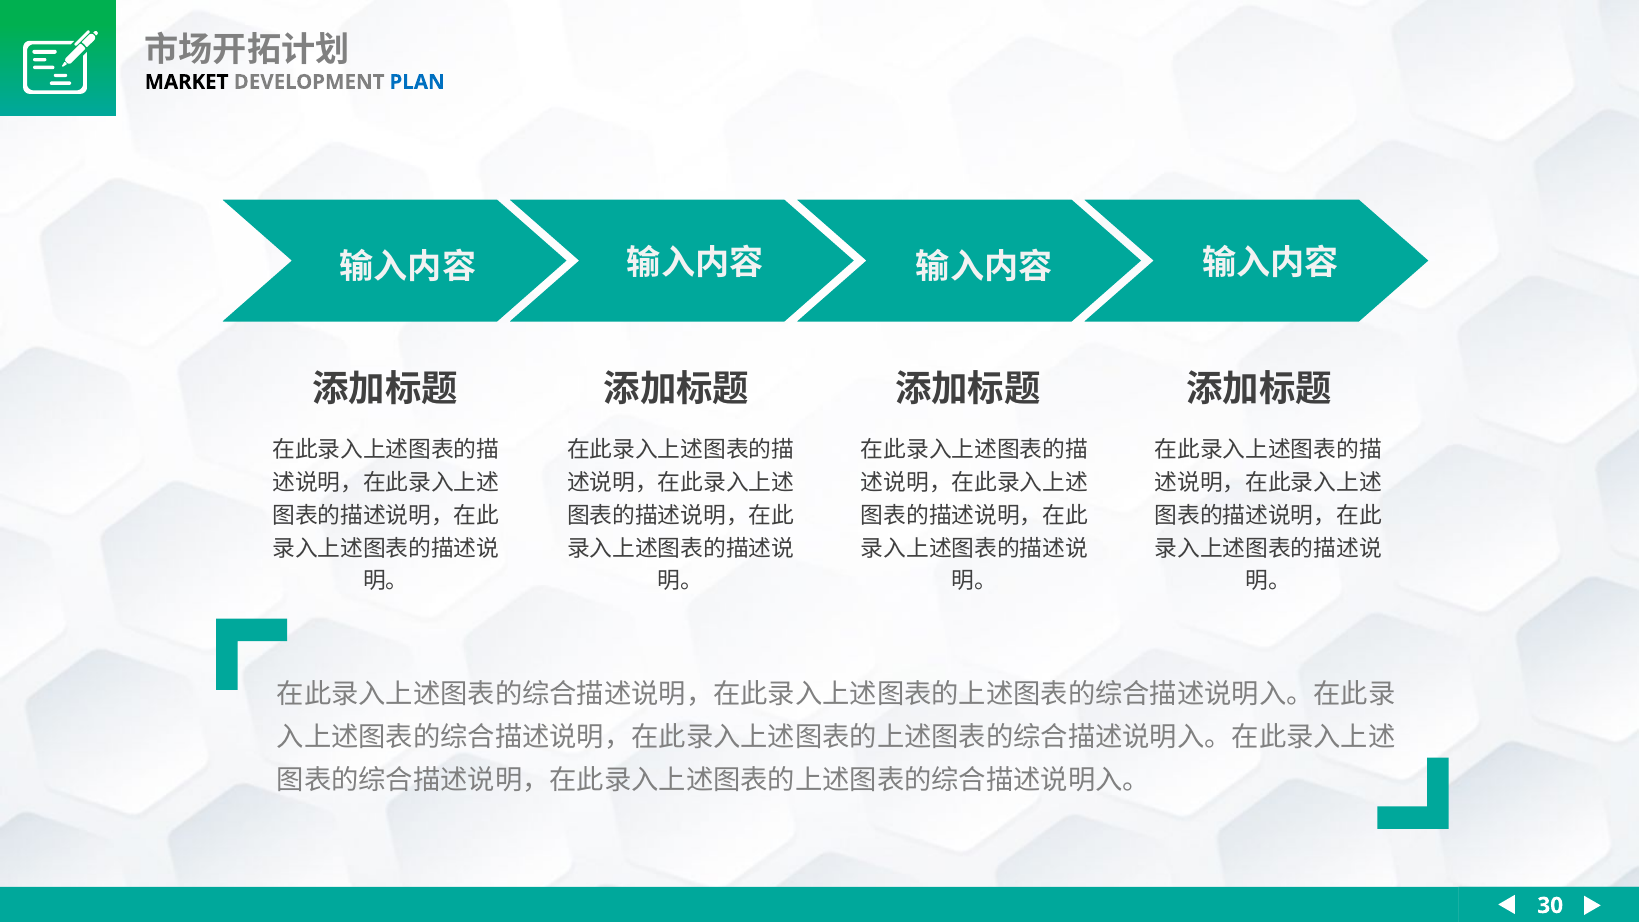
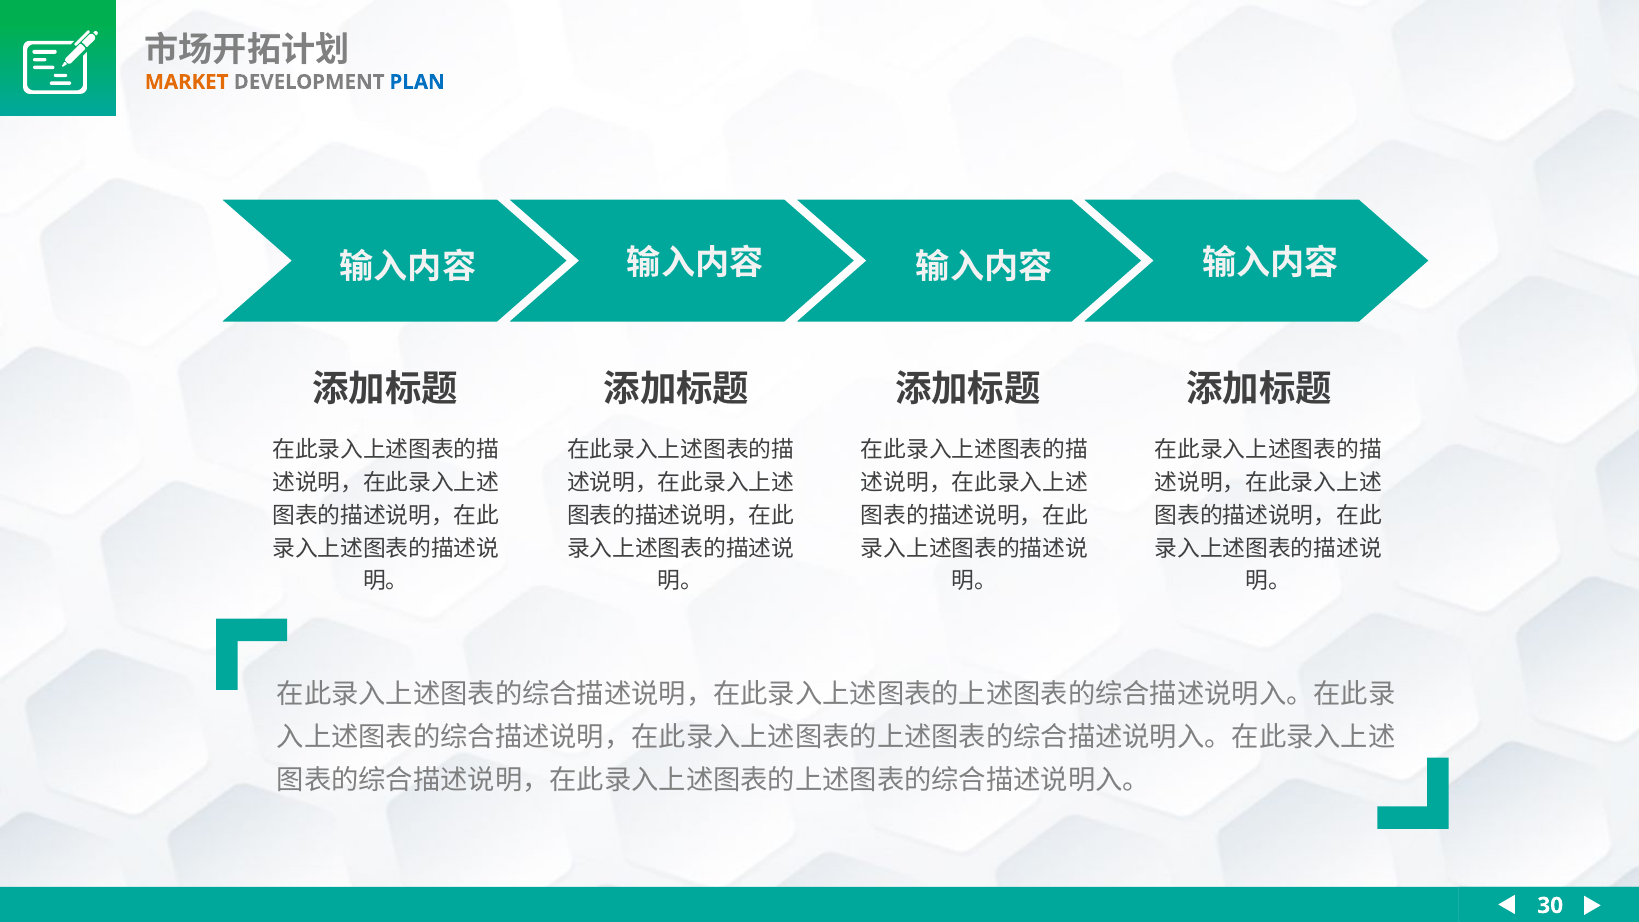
MARKET colour: black -> orange
